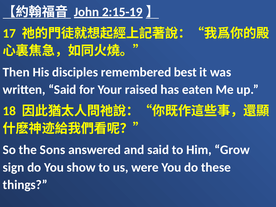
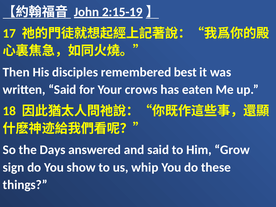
raised: raised -> crows
Sons: Sons -> Days
were: were -> whip
